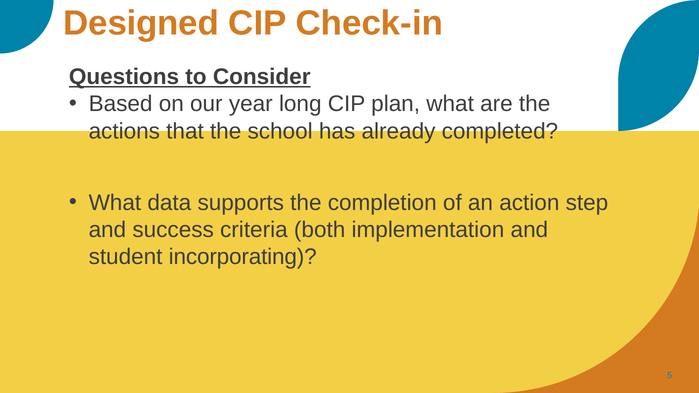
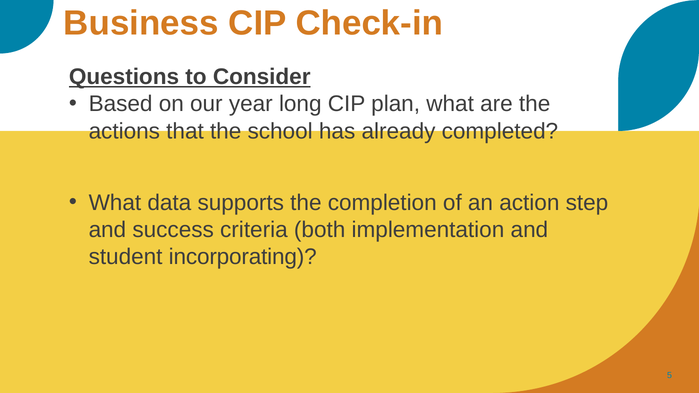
Designed: Designed -> Business
